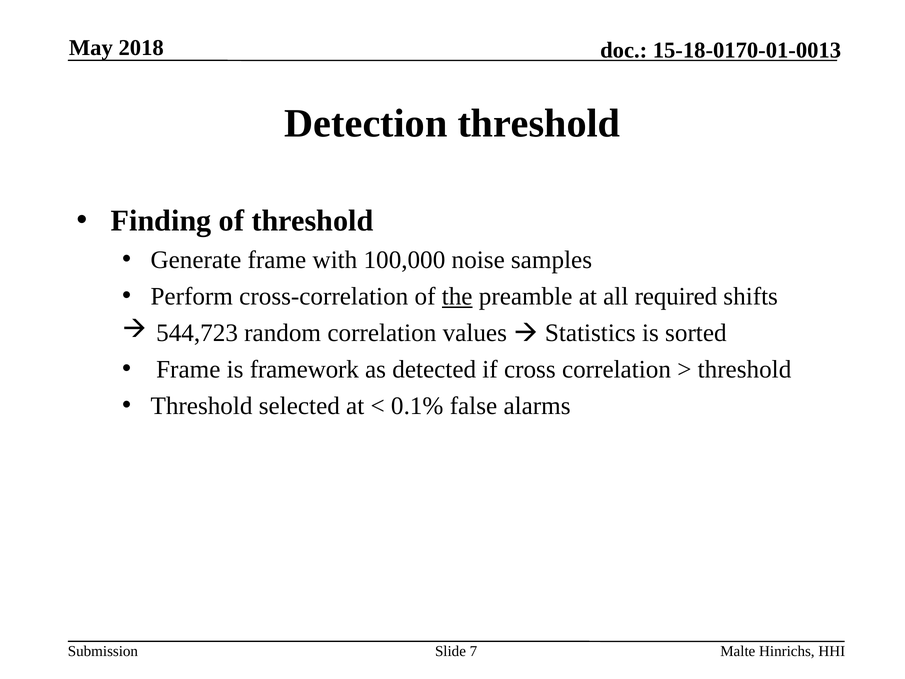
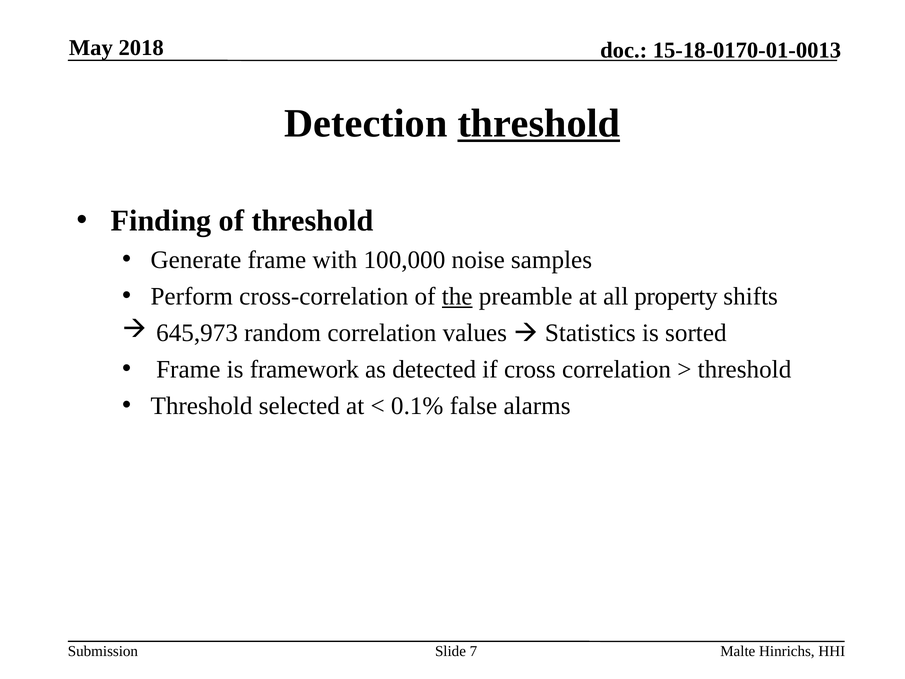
threshold at (539, 123) underline: none -> present
required: required -> property
544,723: 544,723 -> 645,973
